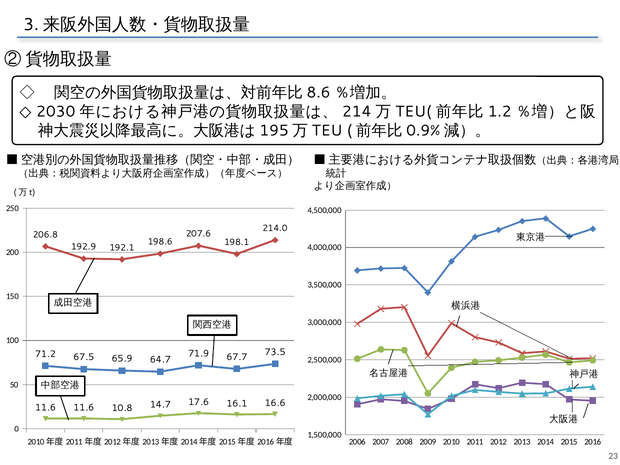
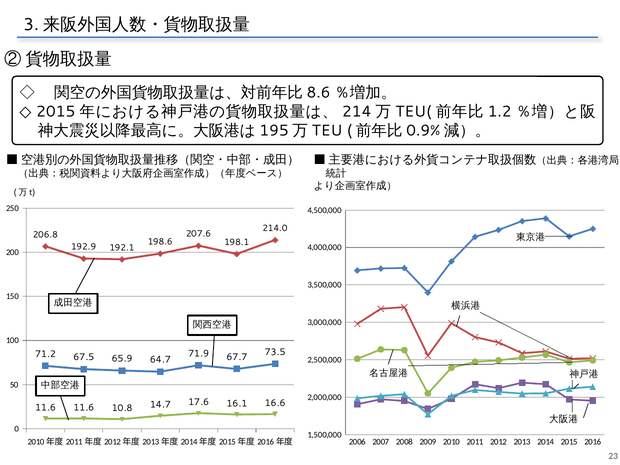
2030 at (56, 112): 2030 -> 2015
